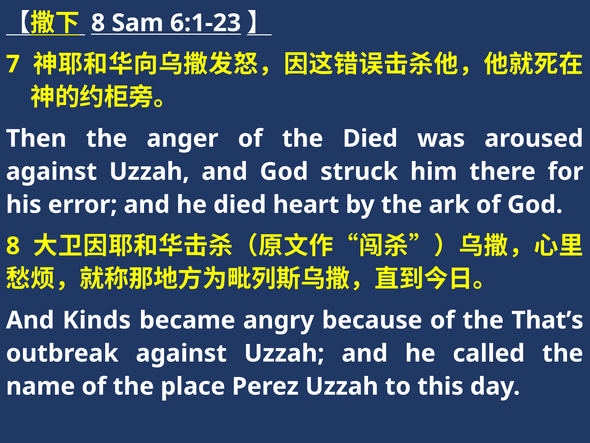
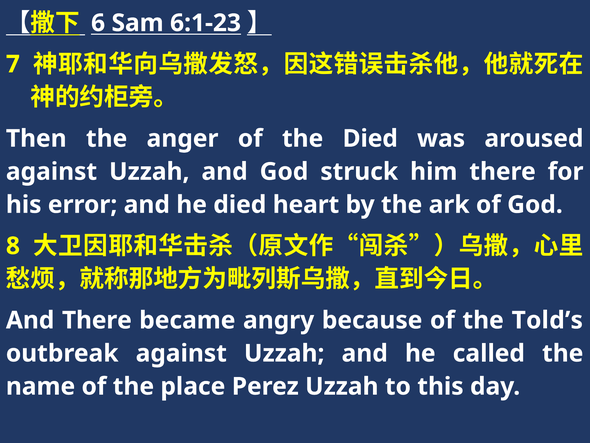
8 at (98, 23): 8 -> 6
And Kinds: Kinds -> There
That’s: That’s -> Told’s
